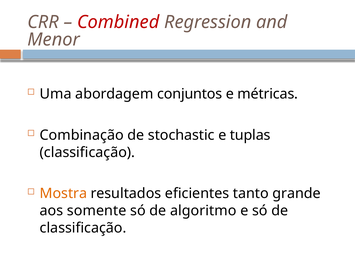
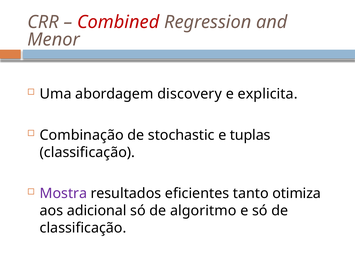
conjuntos: conjuntos -> discovery
métricas: métricas -> explicita
Mostra colour: orange -> purple
grande: grande -> otimiza
somente: somente -> adicional
